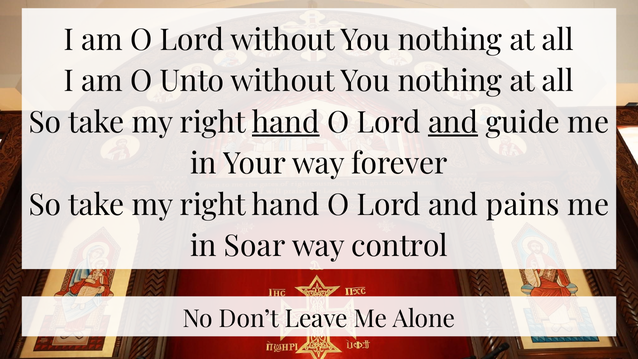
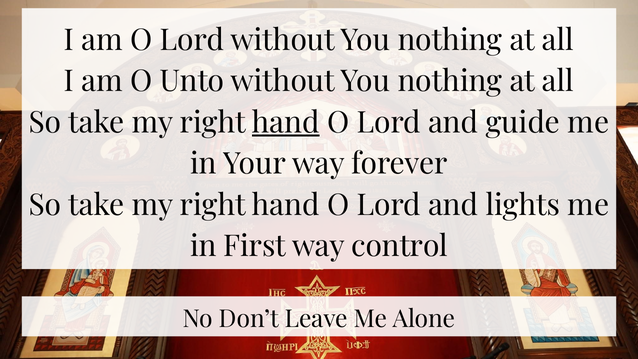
and at (453, 123) underline: present -> none
pains: pains -> lights
Soar: Soar -> First
